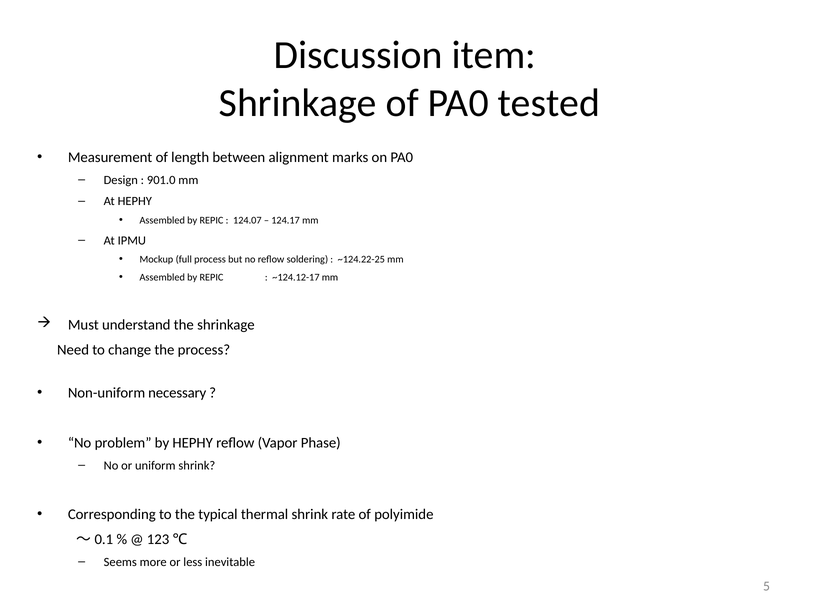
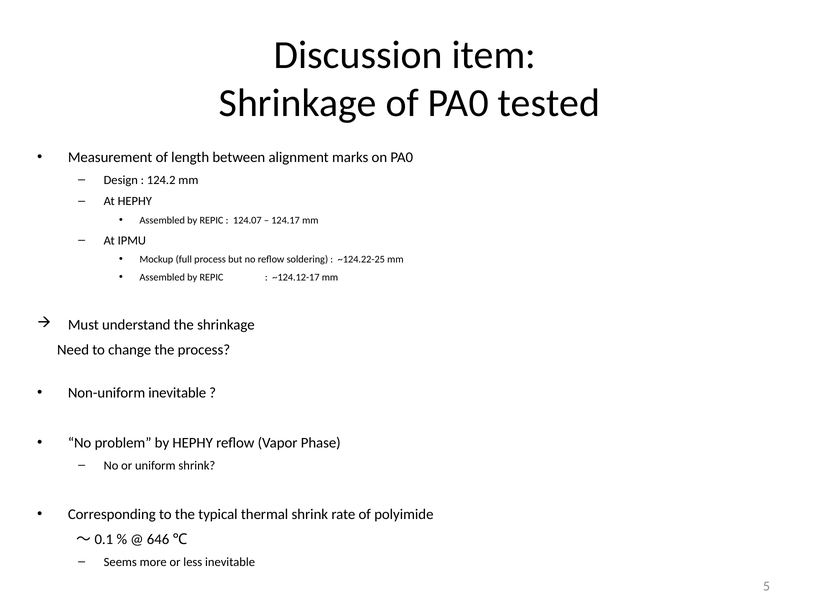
901.0: 901.0 -> 124.2
Non-uniform necessary: necessary -> inevitable
123: 123 -> 646
